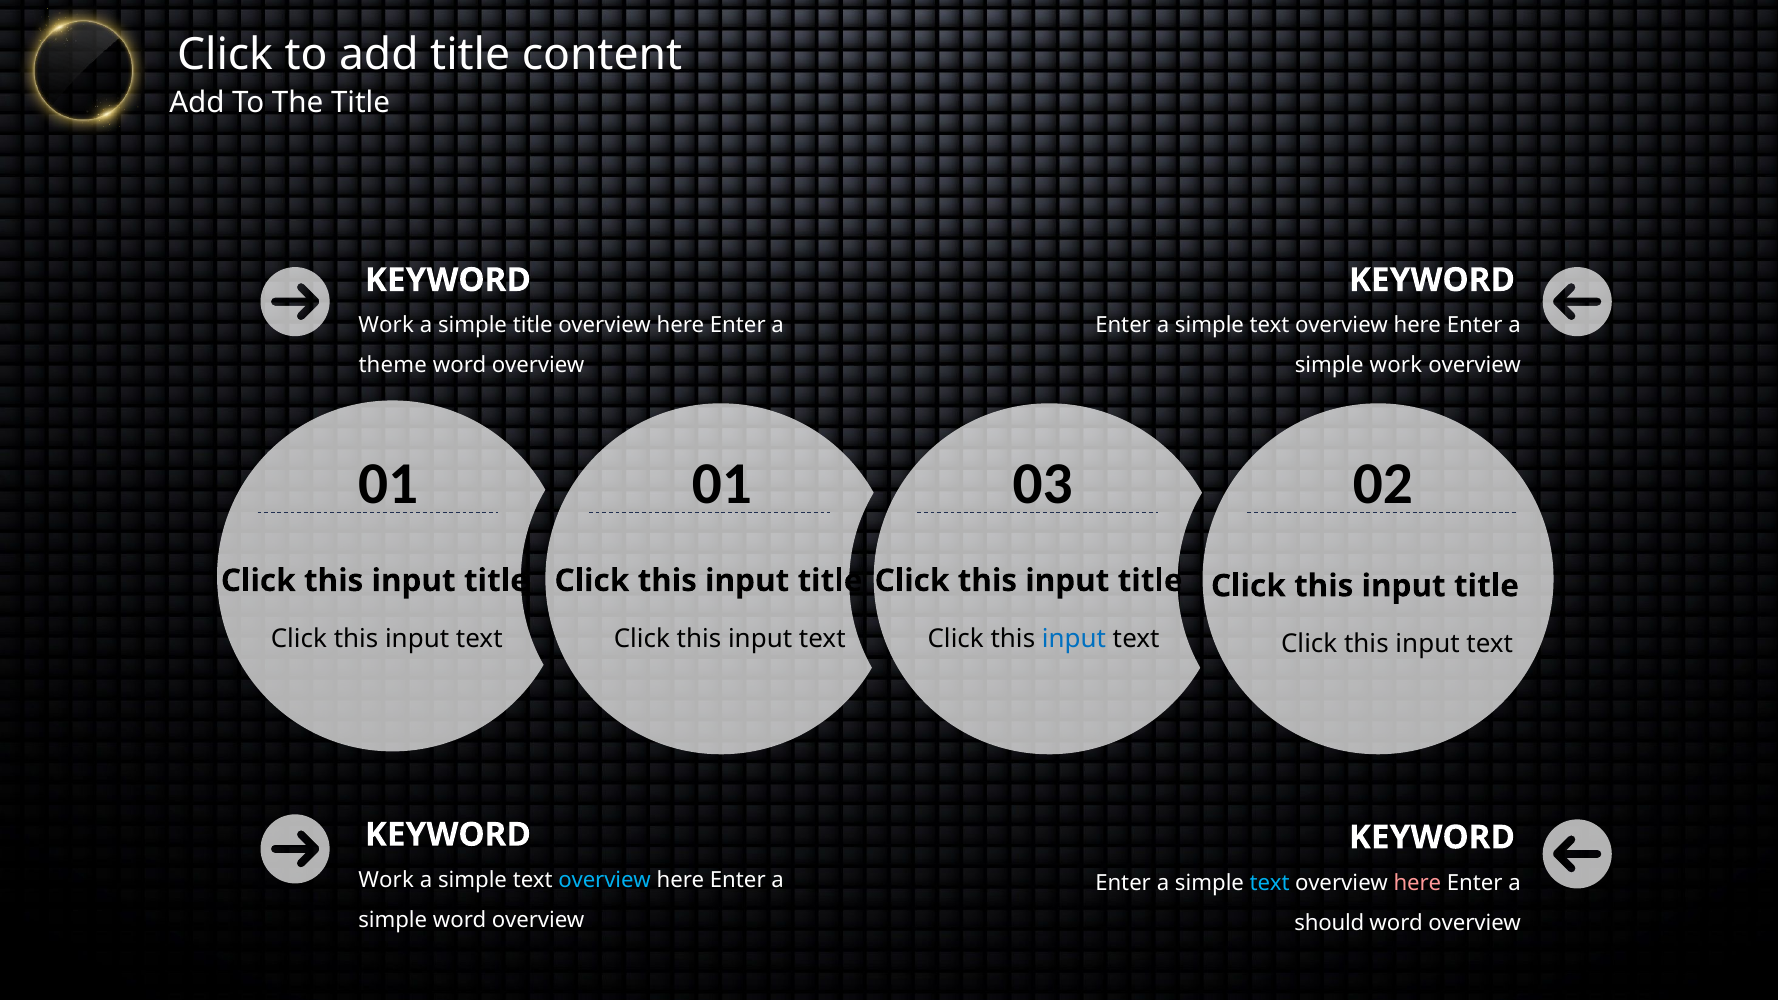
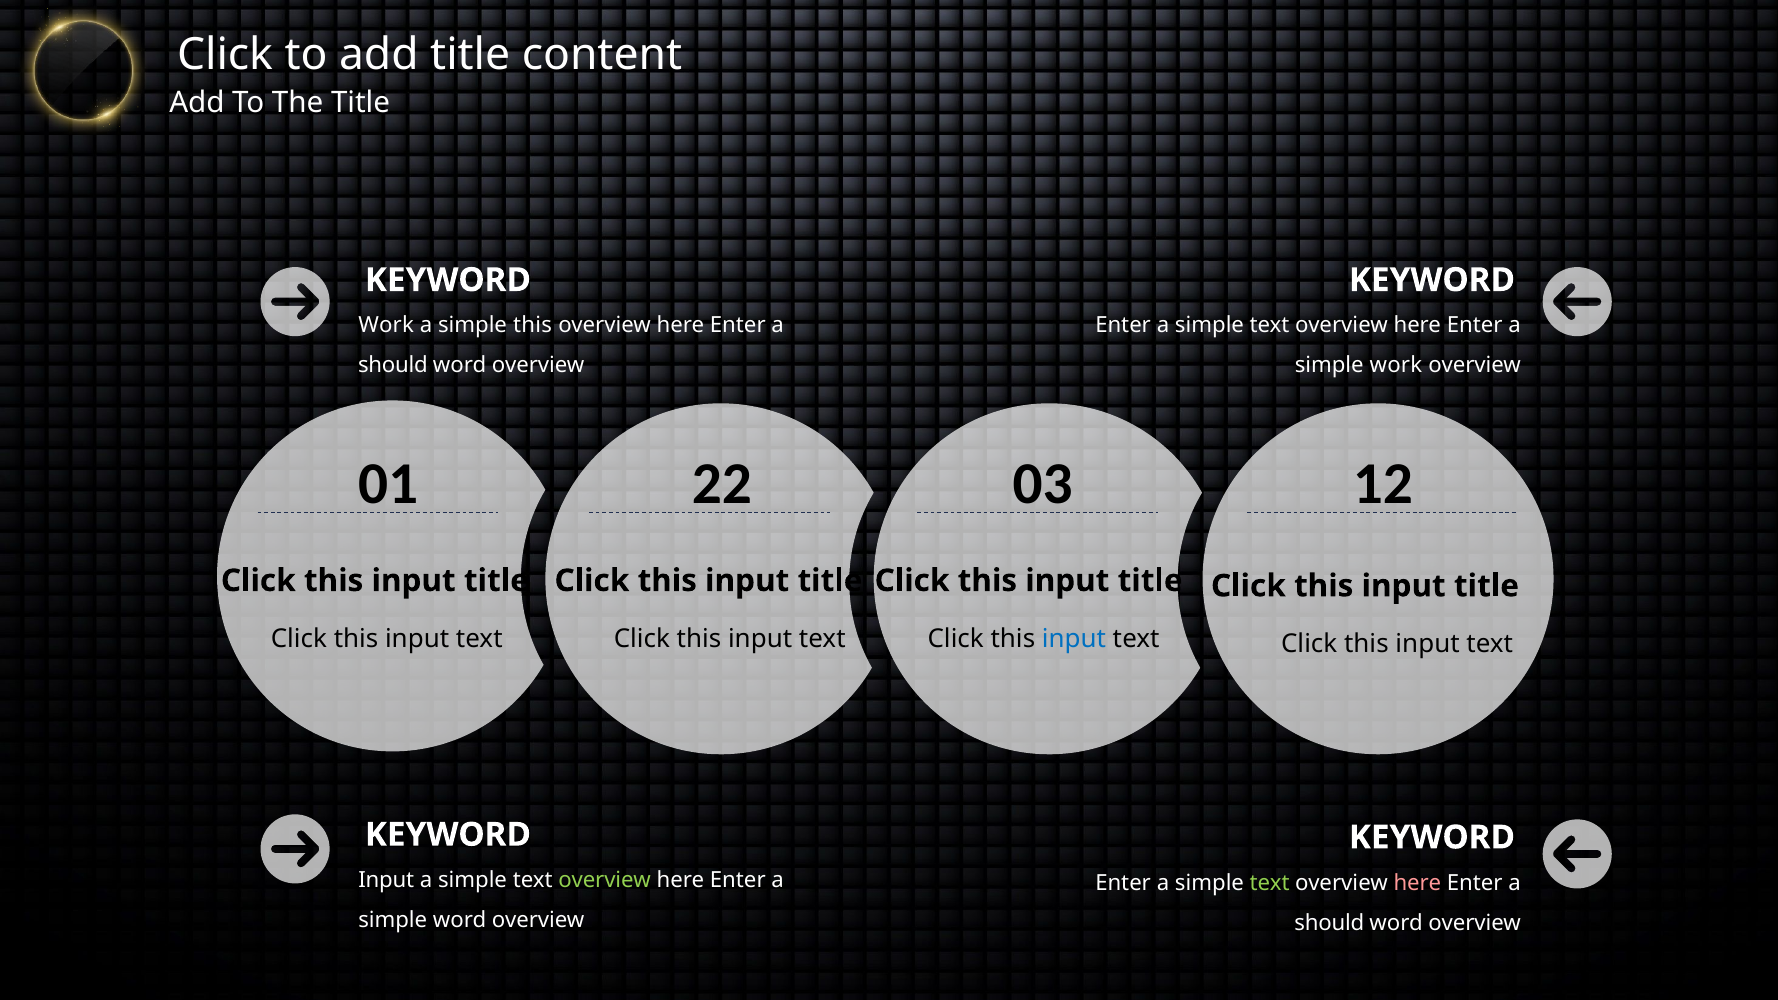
simple title: title -> this
theme at (393, 366): theme -> should
01 01: 01 -> 22
02: 02 -> 12
Work at (386, 880): Work -> Input
overview at (605, 880) colour: light blue -> light green
text at (1270, 883) colour: light blue -> light green
